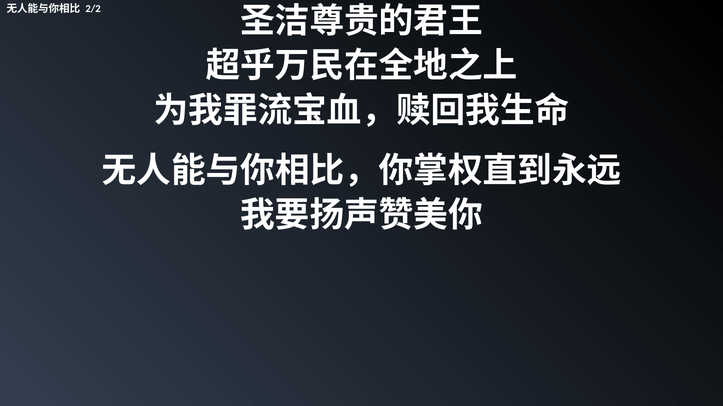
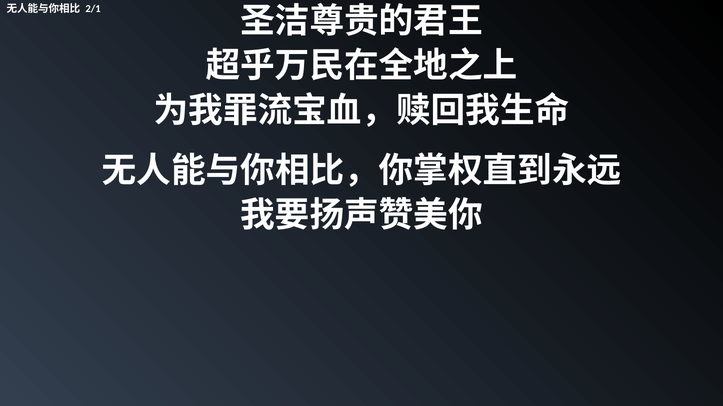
2/2: 2/2 -> 2/1
